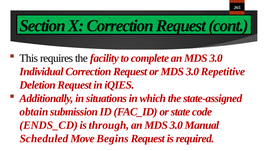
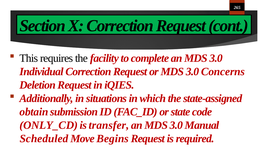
Repetitive: Repetitive -> Concerns
ENDS_CD: ENDS_CD -> ONLY_CD
through: through -> transfer
